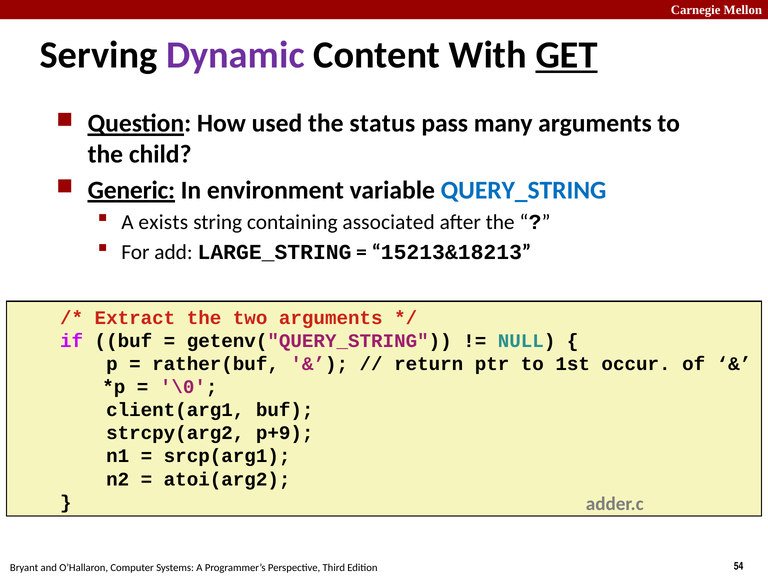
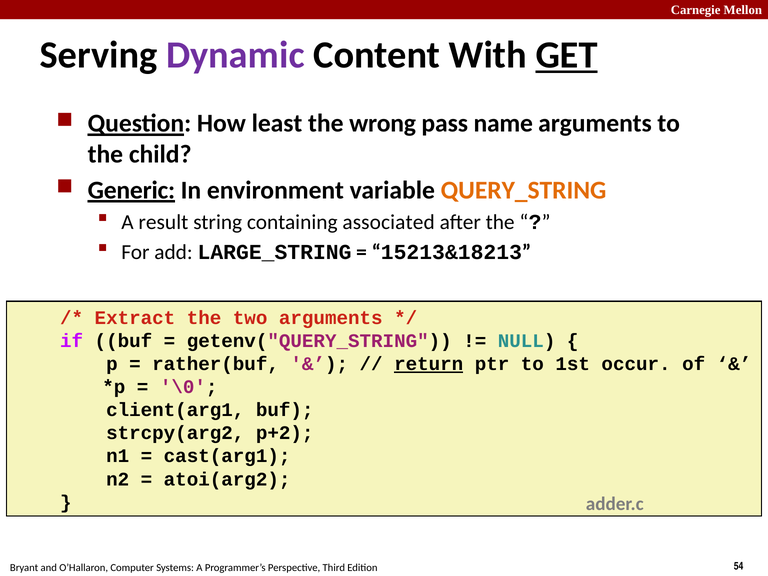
used: used -> least
status: status -> wrong
many: many -> name
QUERY_STRING colour: blue -> orange
exists: exists -> result
return underline: none -> present
p+9: p+9 -> p+2
srcp(arg1: srcp(arg1 -> cast(arg1
